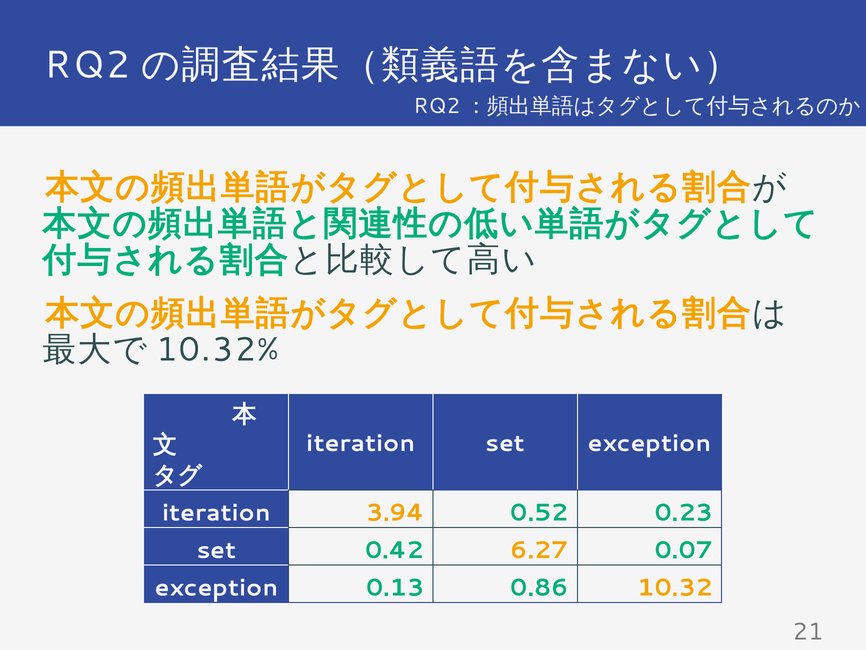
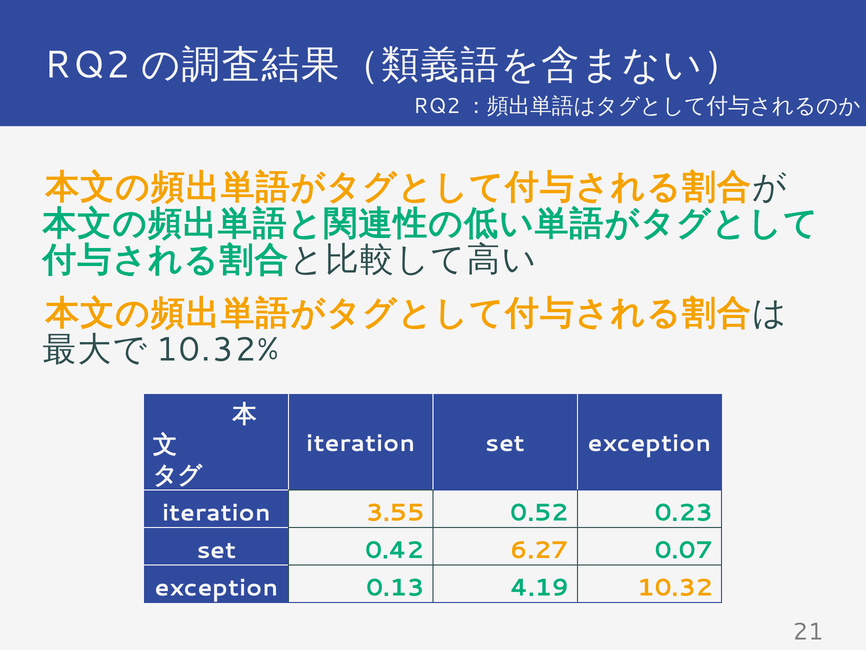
3.94: 3.94 -> 3.55
0.86: 0.86 -> 4.19
